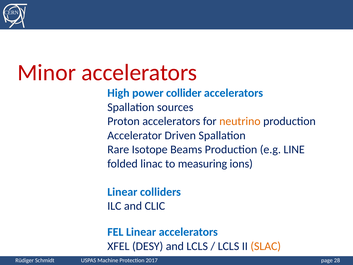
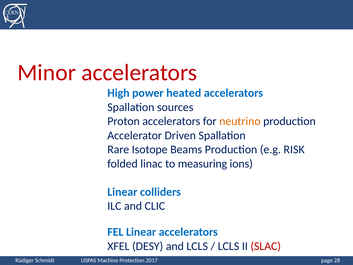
collider: collider -> heated
LINE: LINE -> RISK
SLAC colour: orange -> red
